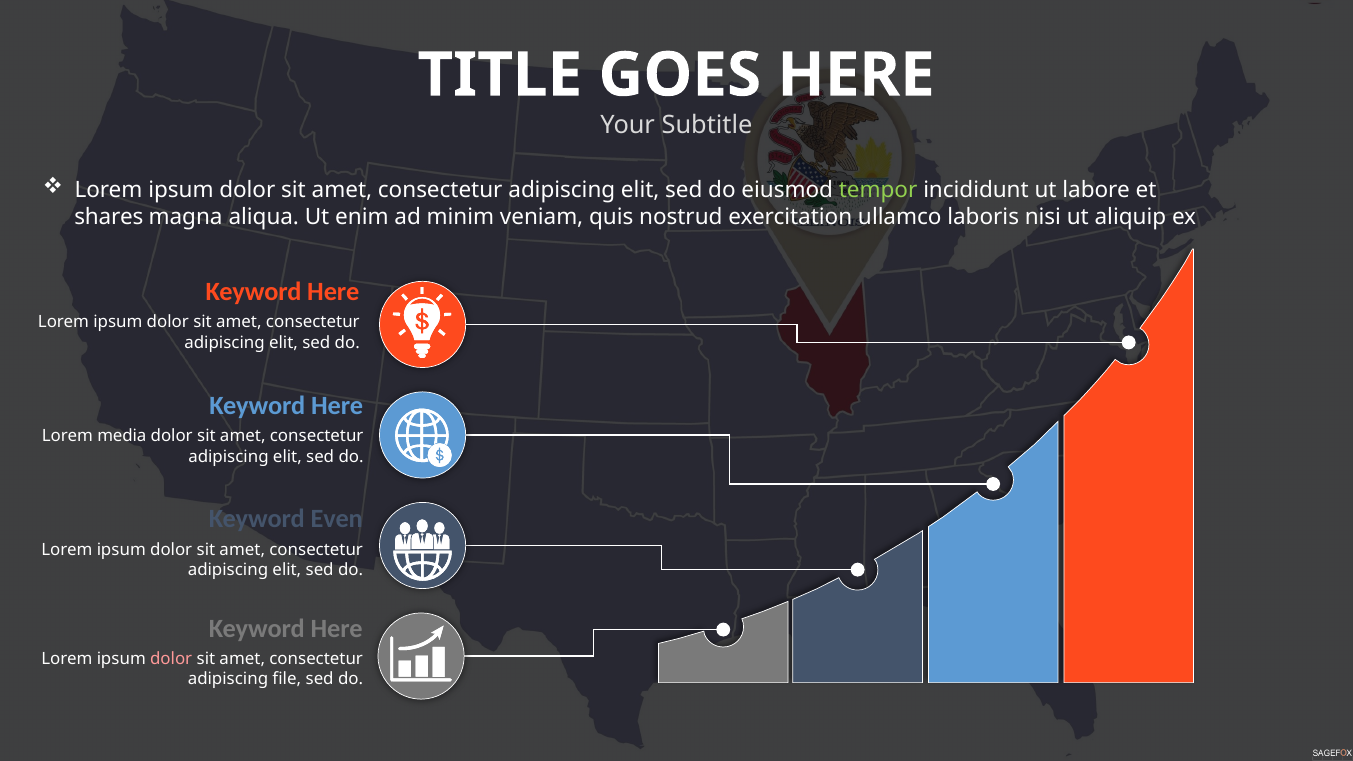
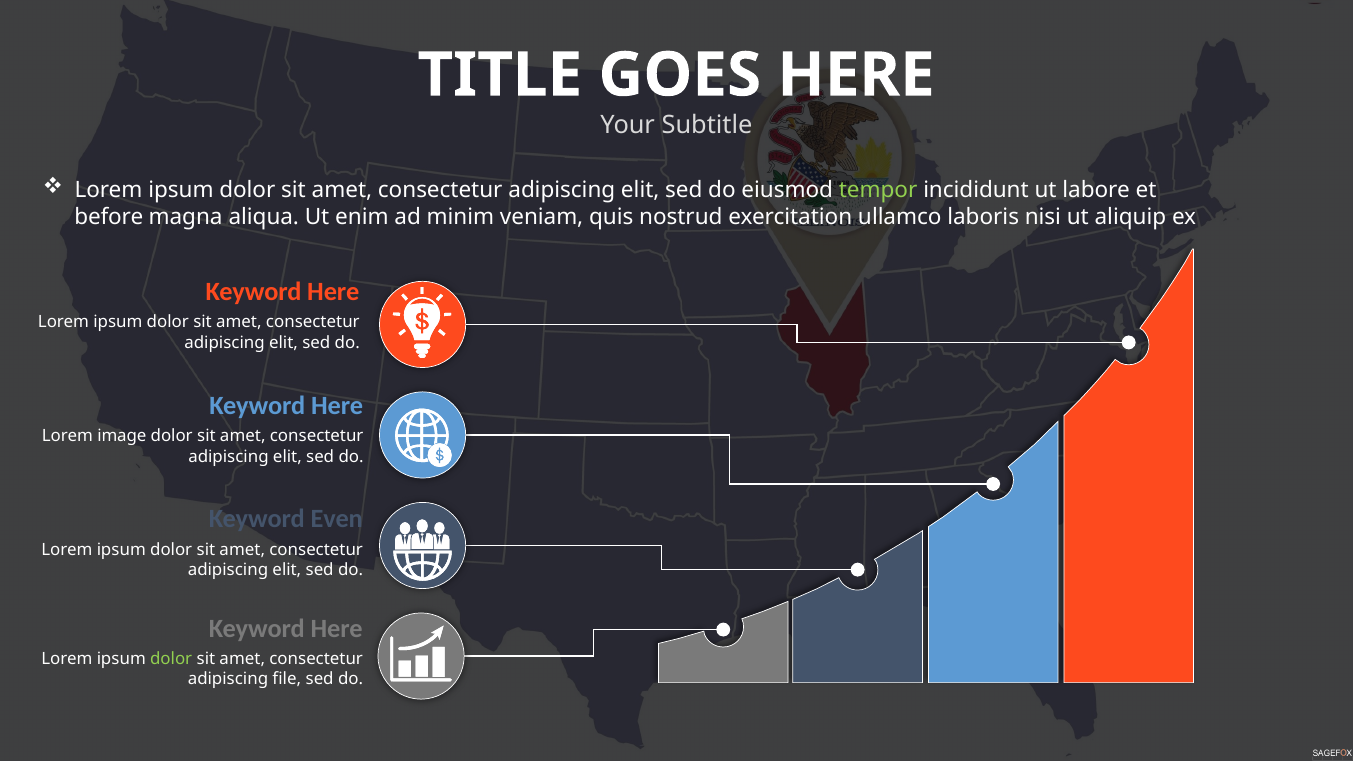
shares: shares -> before
media: media -> image
dolor at (171, 659) colour: pink -> light green
